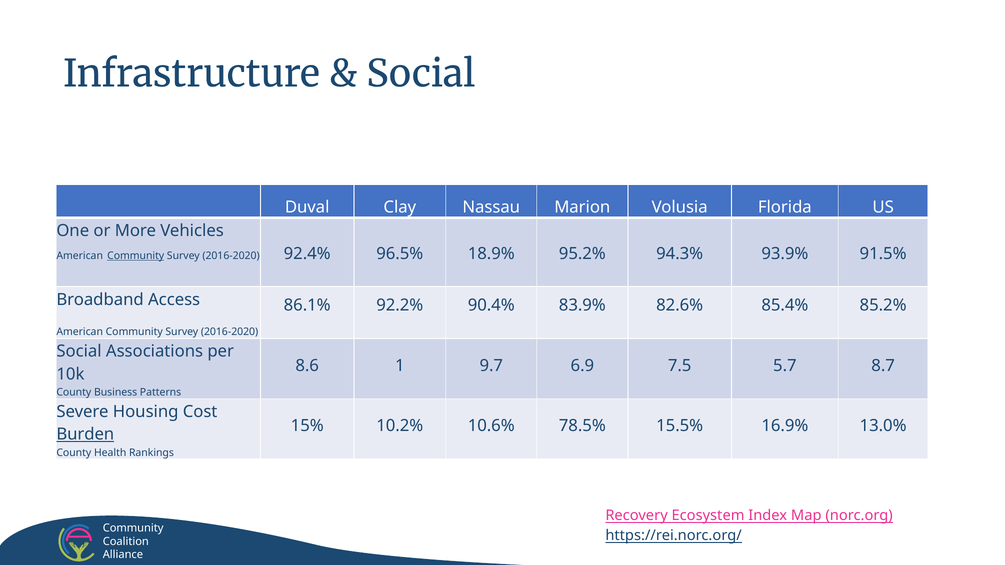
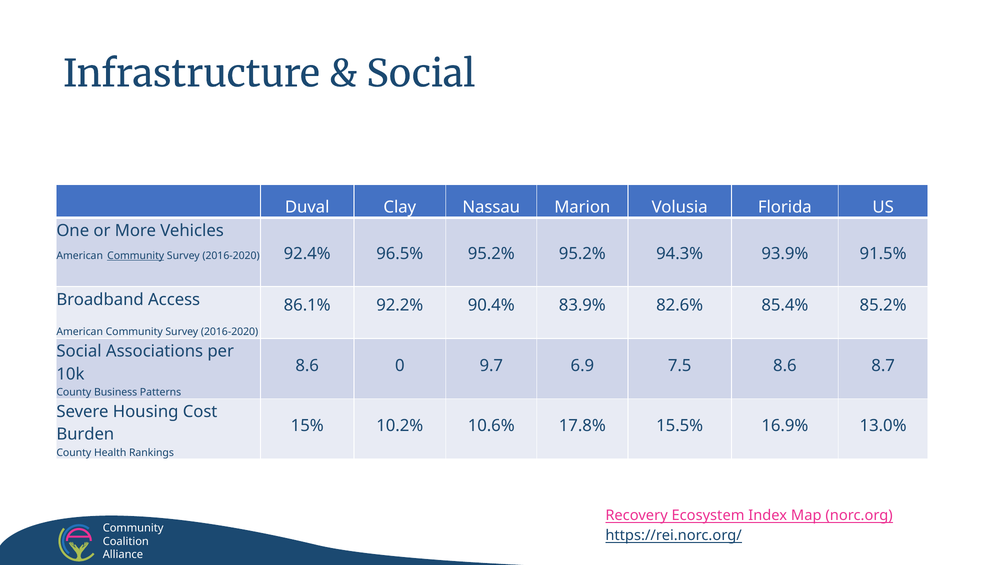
96.5% 18.9%: 18.9% -> 95.2%
1: 1 -> 0
7.5 5.7: 5.7 -> 8.6
78.5%: 78.5% -> 17.8%
Burden underline: present -> none
